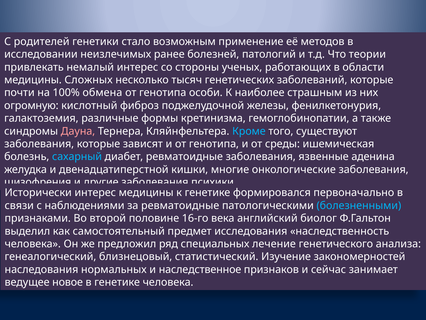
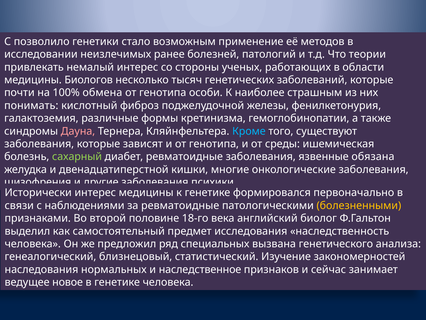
родителей: родителей -> позволило
Сложных: Сложных -> Биологов
огромную: огромную -> понимать
сахарный colour: light blue -> light green
аденина: аденина -> обязана
болезненными colour: light blue -> yellow
16-го: 16-го -> 18-го
лечение: лечение -> вызвана
